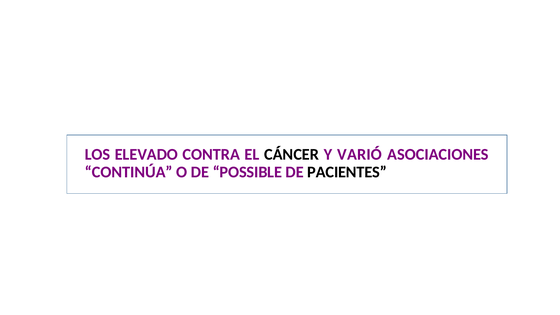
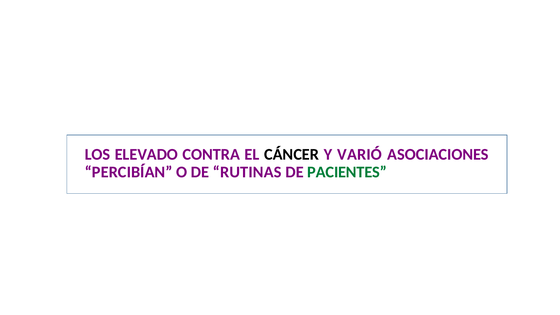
CONTINÚA: CONTINÚA -> PERCIBÍAN
POSSIBLE: POSSIBLE -> RUTINAS
PACIENTES colour: black -> green
